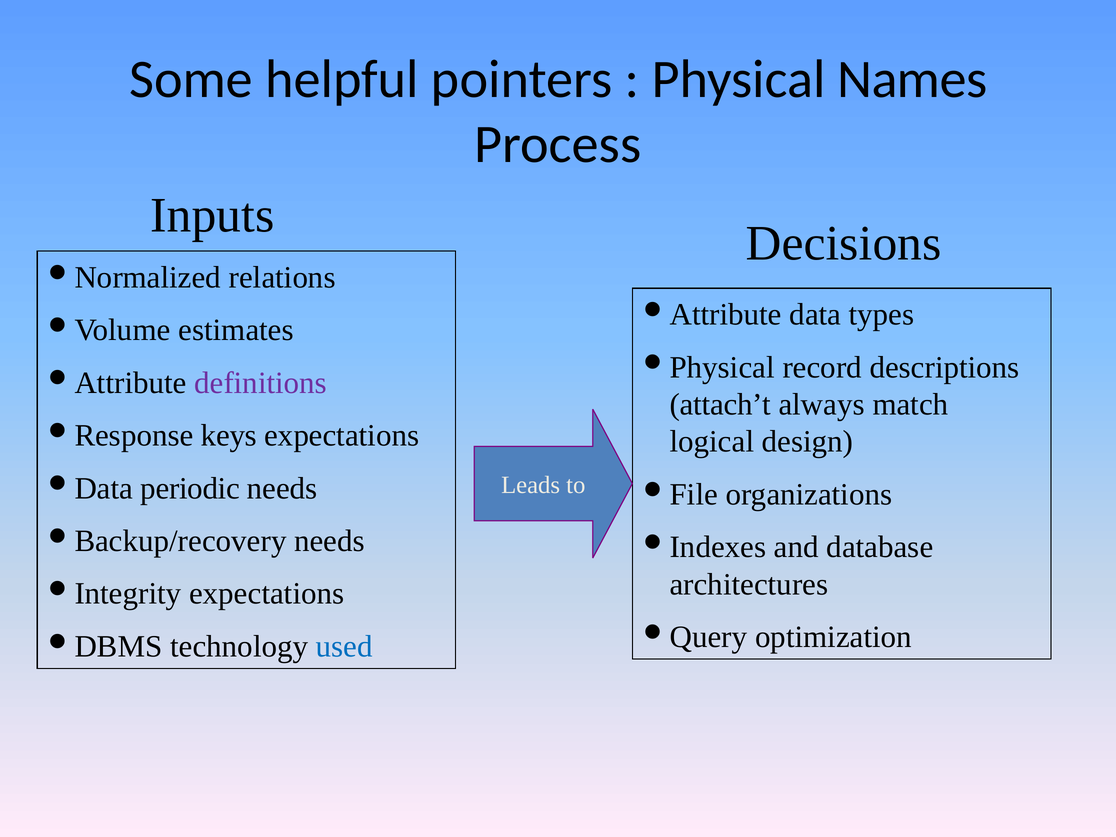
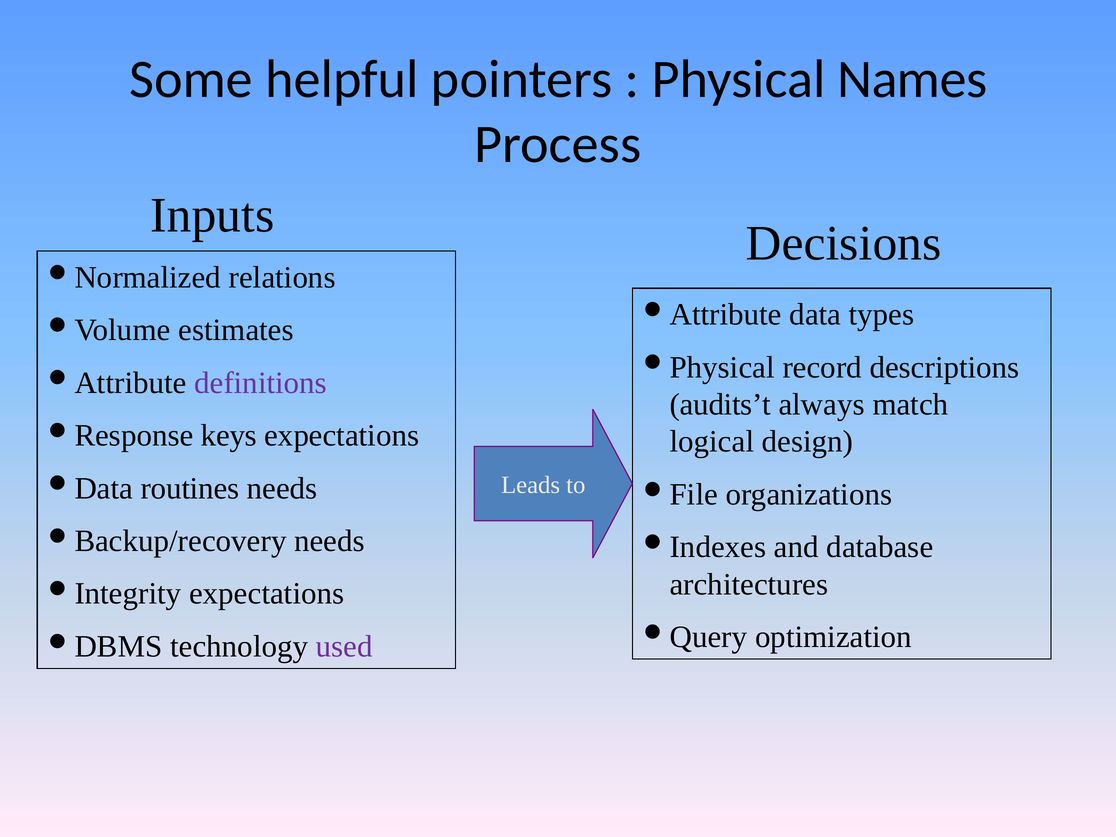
attach’t: attach’t -> audits’t
periodic: periodic -> routines
used colour: blue -> purple
